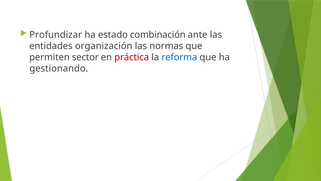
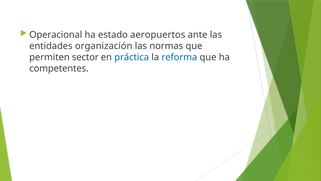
Profundizar: Profundizar -> Operacional
combinación: combinación -> aeropuertos
práctica colour: red -> blue
gestionando: gestionando -> competentes
